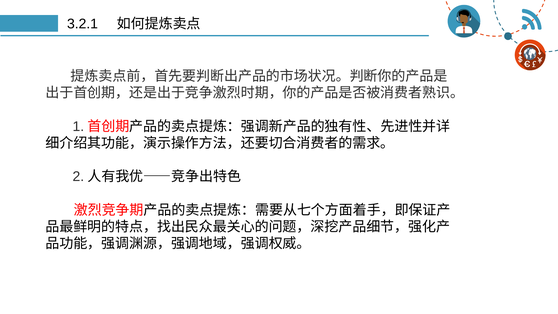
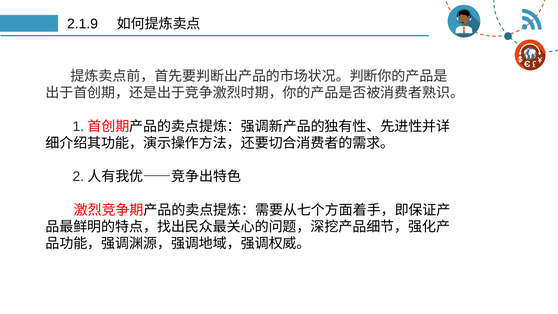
3.2.1: 3.2.1 -> 2.1.9
